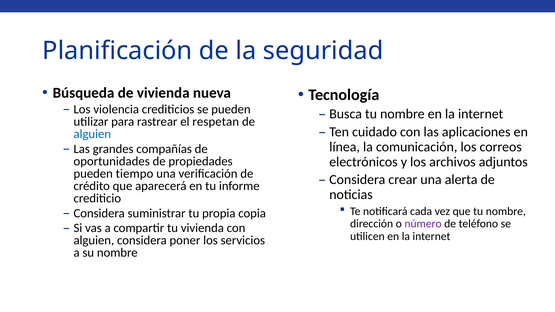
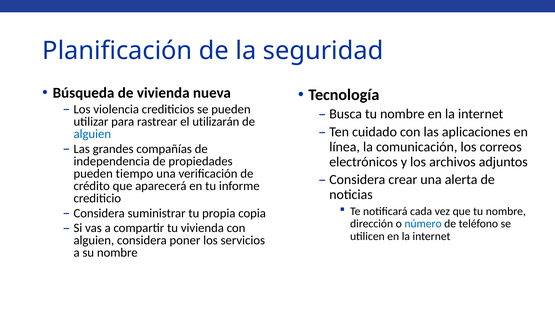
respetan: respetan -> utilizarán
oportunidades: oportunidades -> independencia
número colour: purple -> blue
